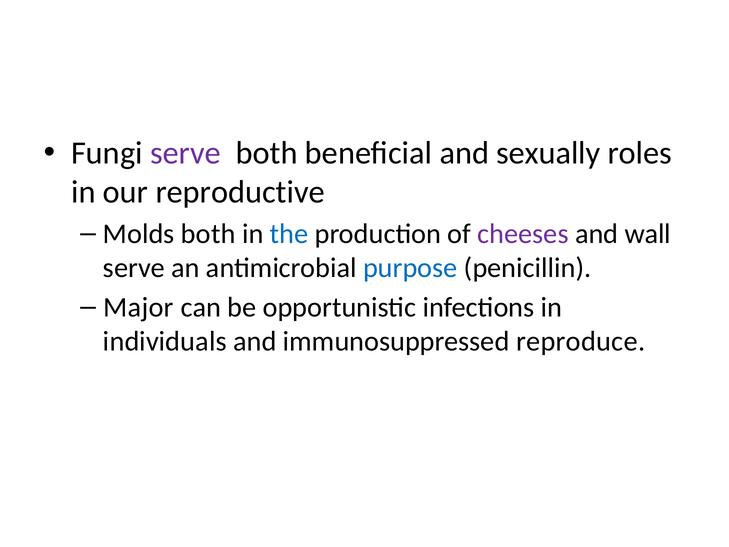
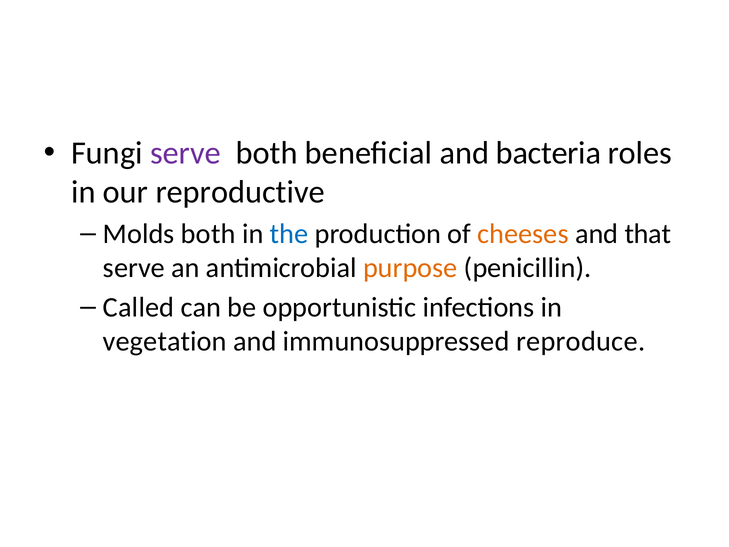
sexually: sexually -> bacteria
cheeses colour: purple -> orange
wall: wall -> that
purpose colour: blue -> orange
Major: Major -> Called
individuals: individuals -> vegetation
